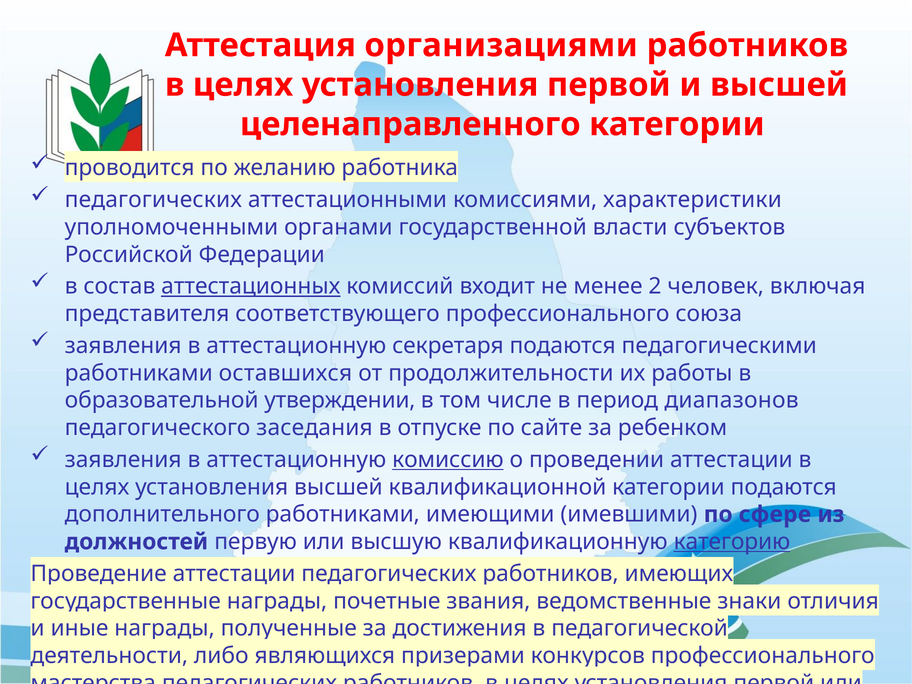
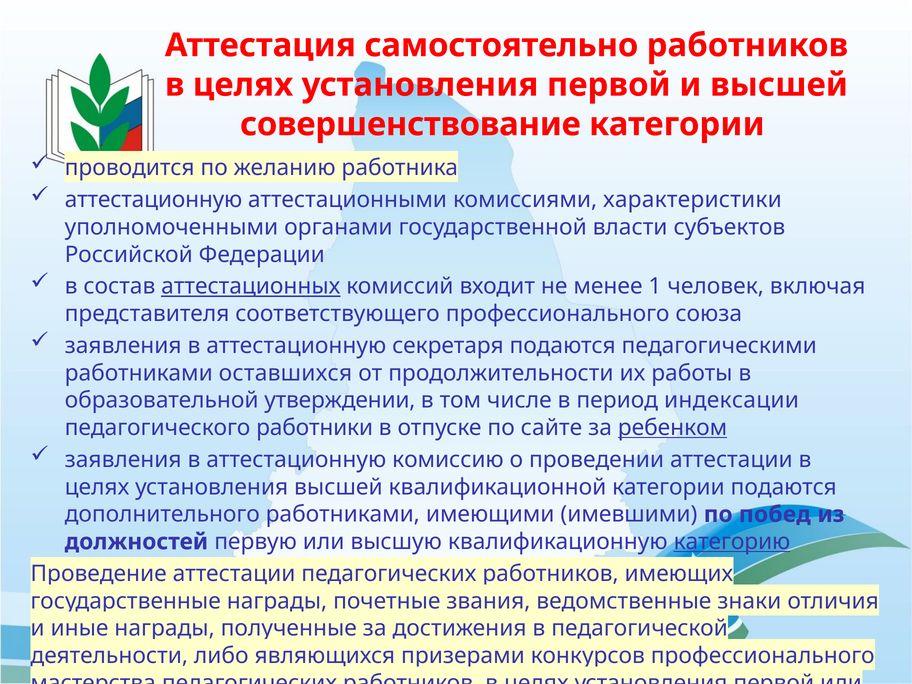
организациями: организациями -> самостоятельно
целенаправленного: целенаправленного -> совершенствование
педагогических at (153, 200): педагогических -> аттестационную
2: 2 -> 1
диапазонов: диапазонов -> индексации
заседания: заседания -> работники
ребенком underline: none -> present
комиссию underline: present -> none
сфере: сфере -> побед
